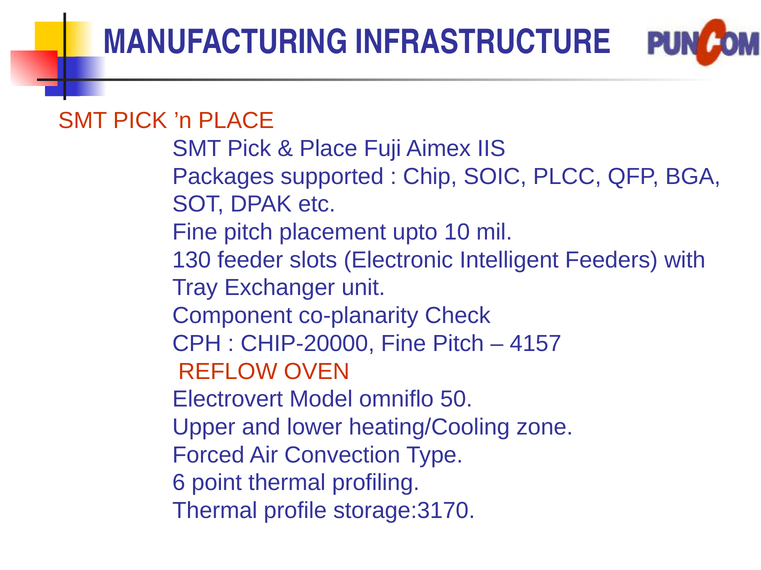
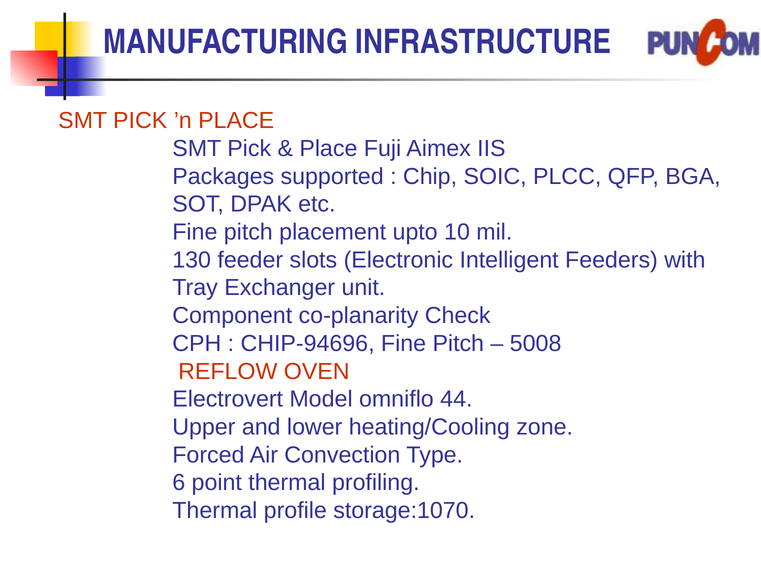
CHIP-20000: CHIP-20000 -> CHIP-94696
4157: 4157 -> 5008
50: 50 -> 44
storage:3170: storage:3170 -> storage:1070
